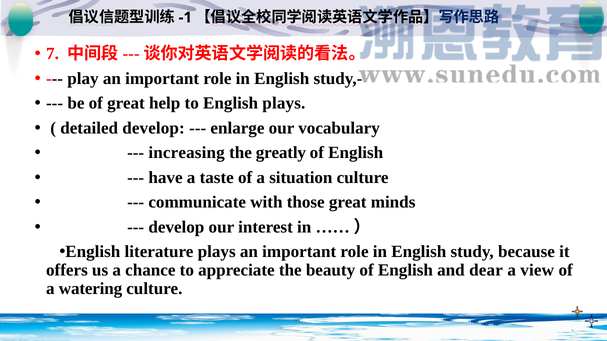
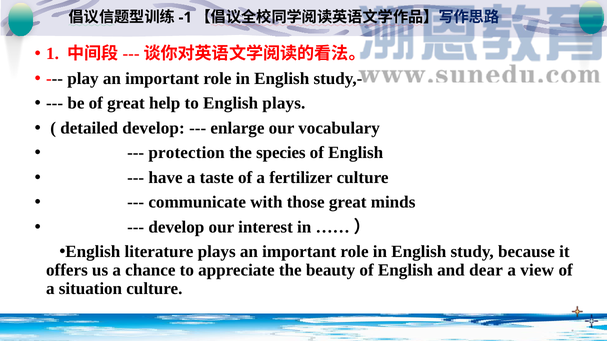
7: 7 -> 1
increasing: increasing -> protection
greatly: greatly -> species
situation: situation -> fertilizer
watering: watering -> situation
